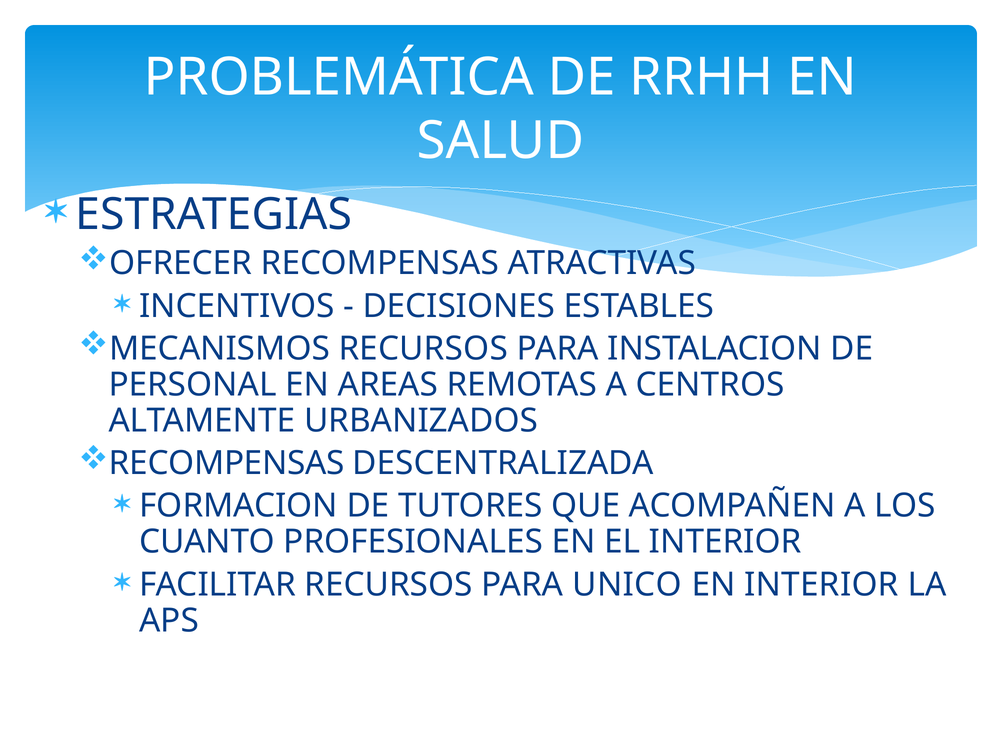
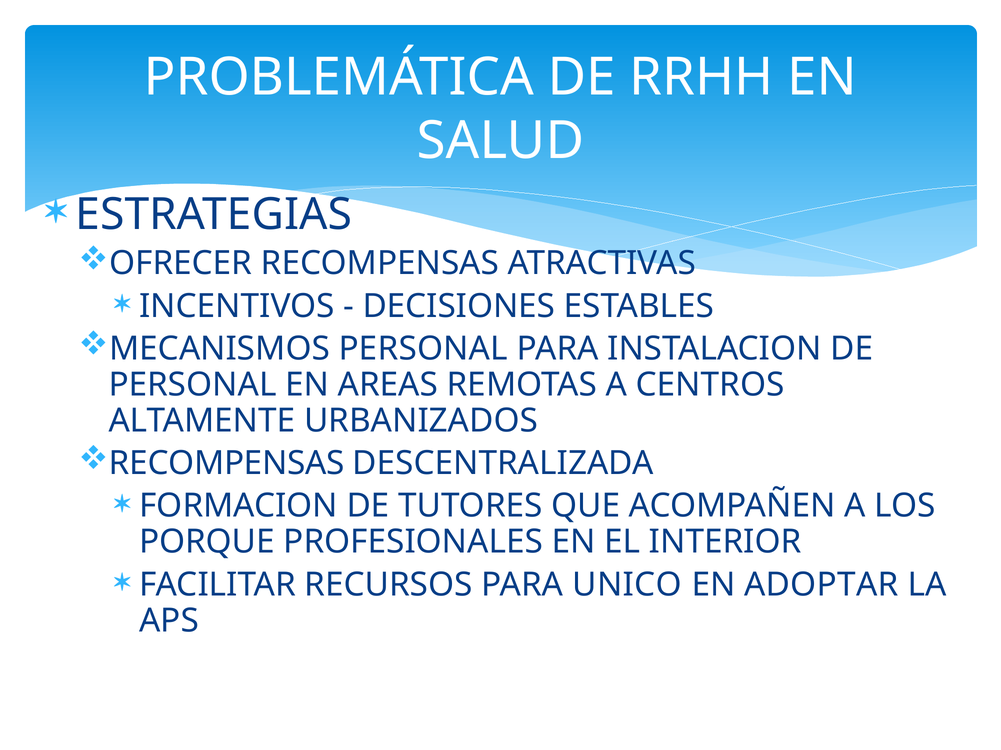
MECANISMOS RECURSOS: RECURSOS -> PERSONAL
CUANTO: CUANTO -> PORQUE
EN INTERIOR: INTERIOR -> ADOPTAR
